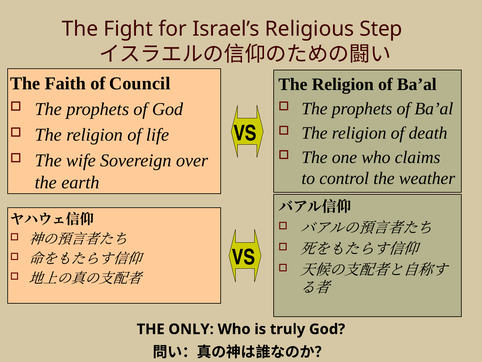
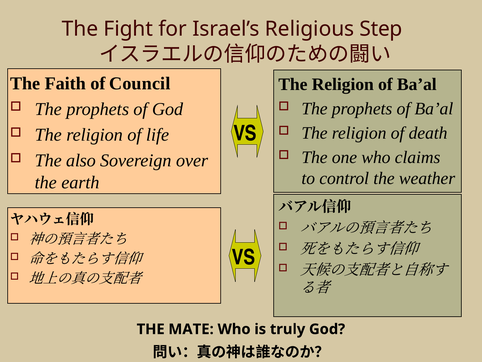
wife: wife -> also
ONLY: ONLY -> MATE
